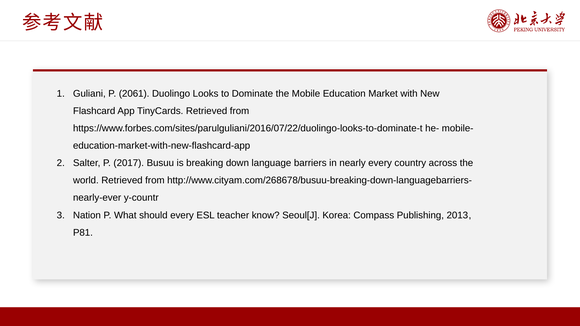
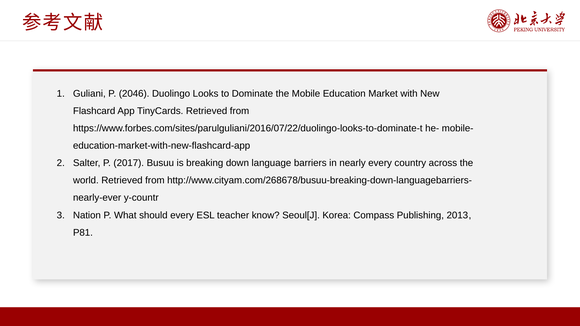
2061: 2061 -> 2046
